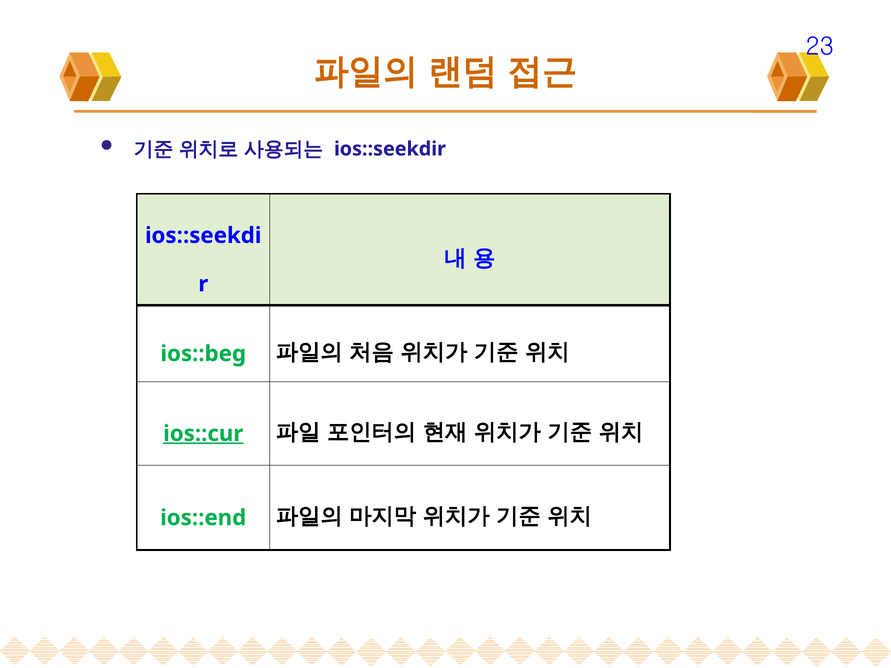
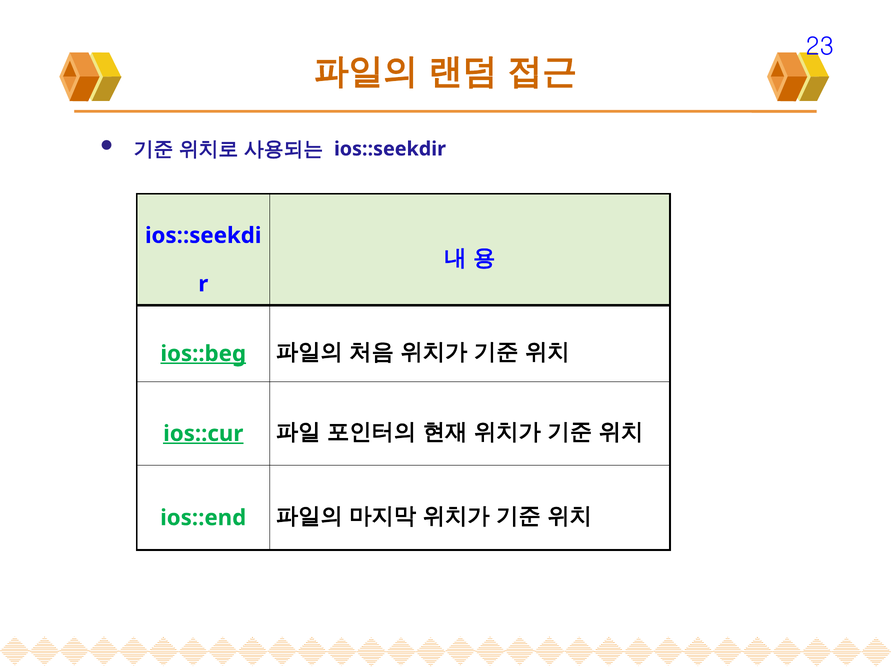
ios::beg underline: none -> present
